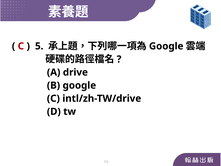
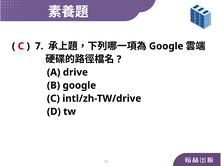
5: 5 -> 7
